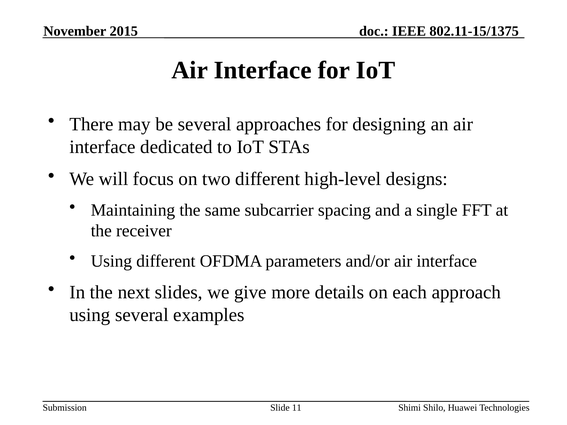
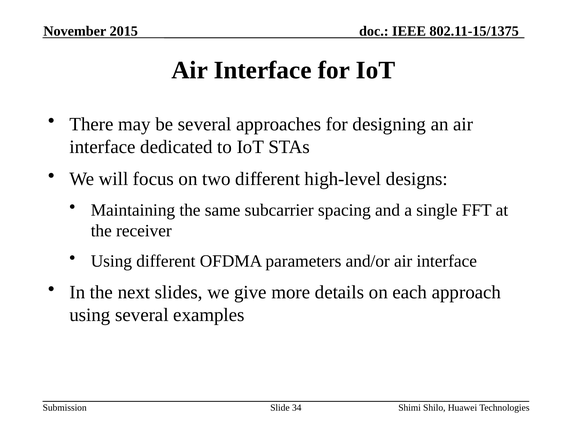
11: 11 -> 34
